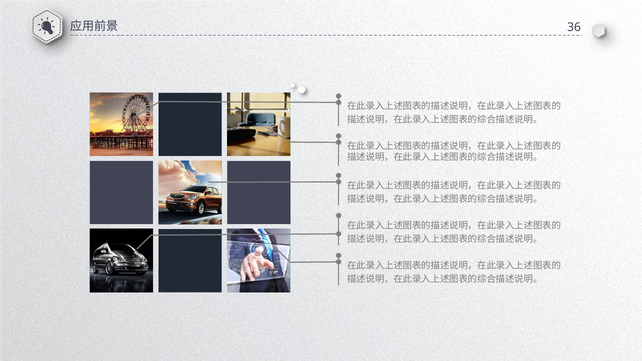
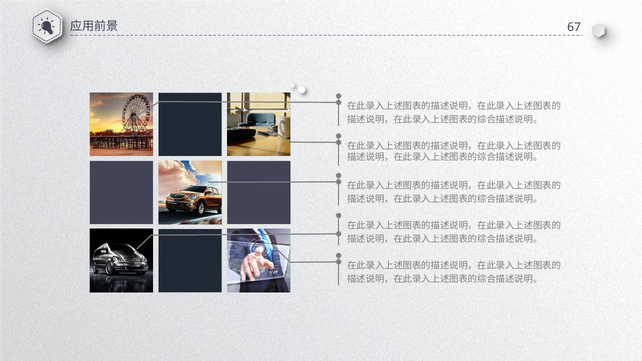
36: 36 -> 67
